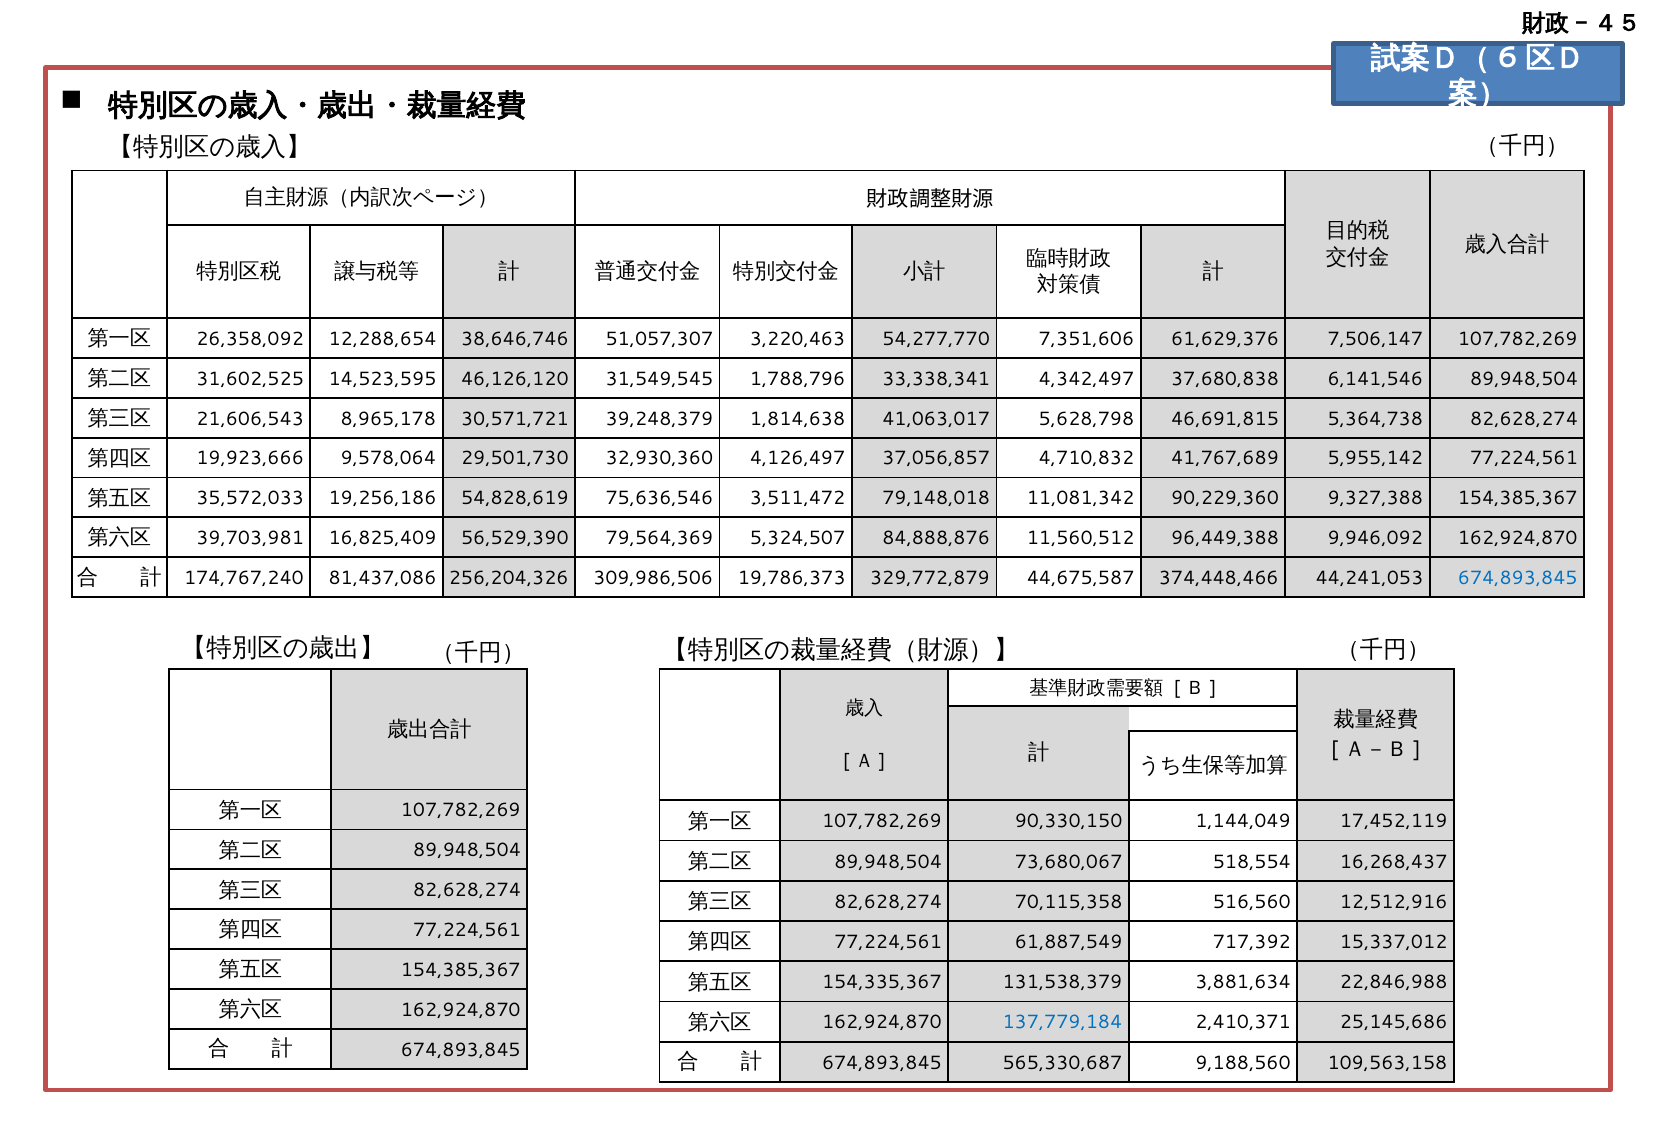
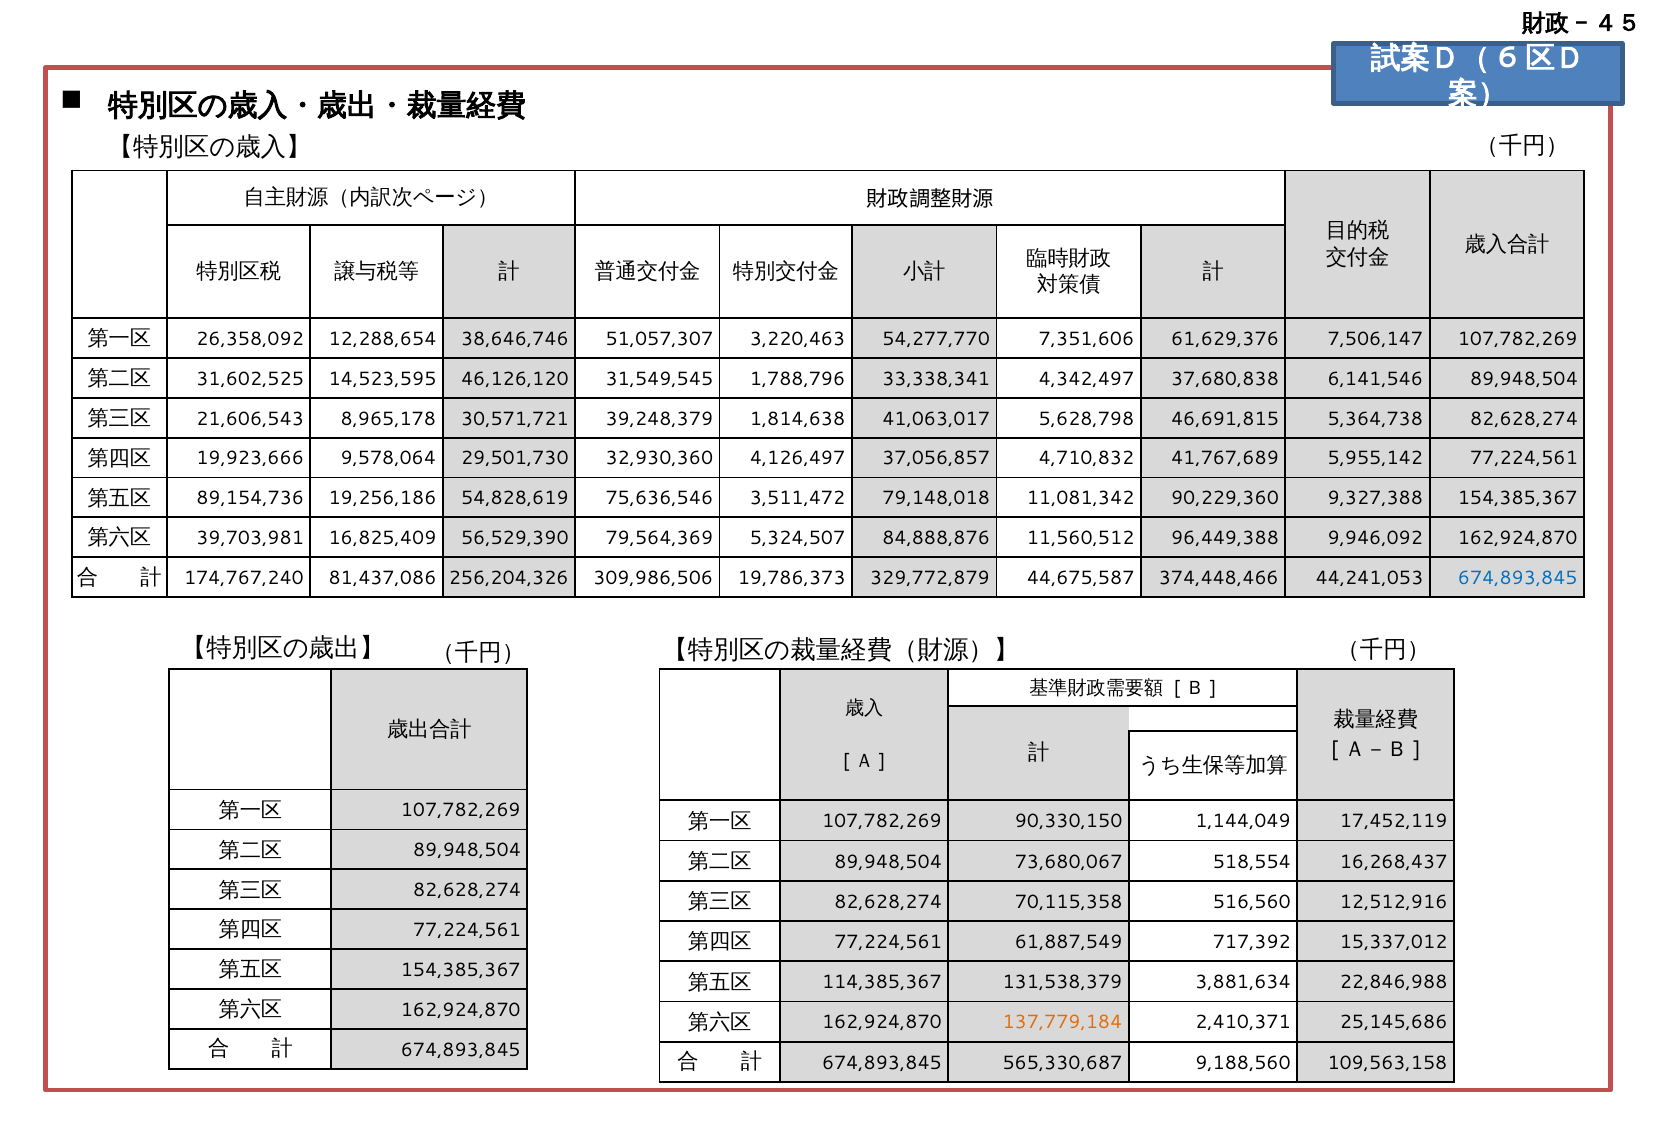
35,572,033: 35,572,033 -> 89,154,736
154,335,367: 154,335,367 -> 114,385,367
137,779,184 colour: blue -> orange
